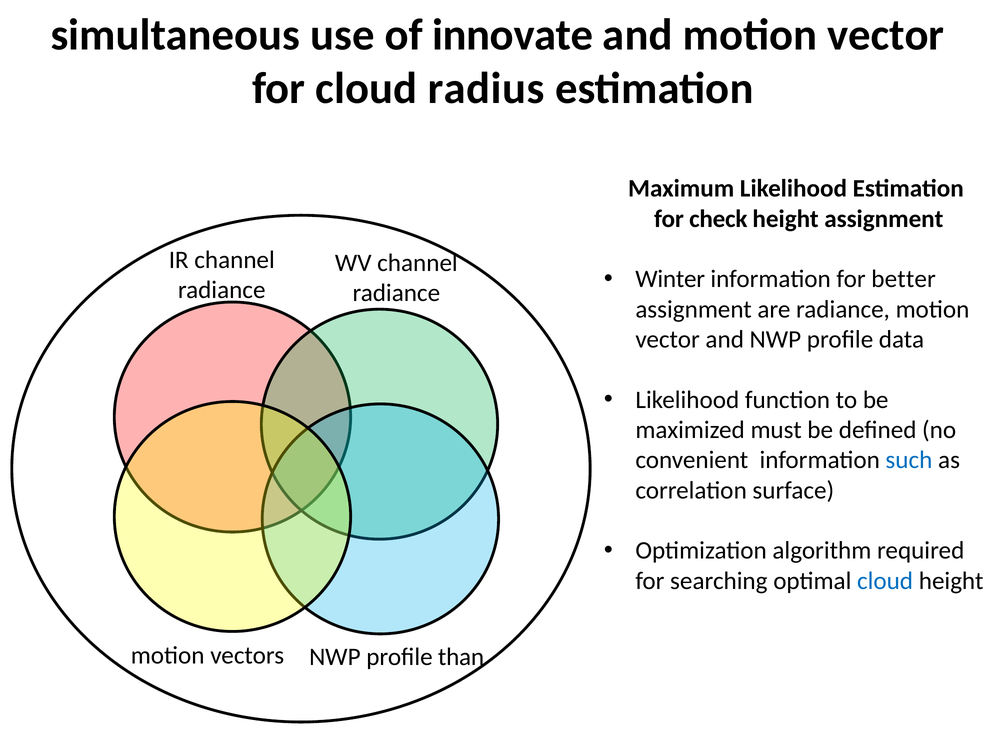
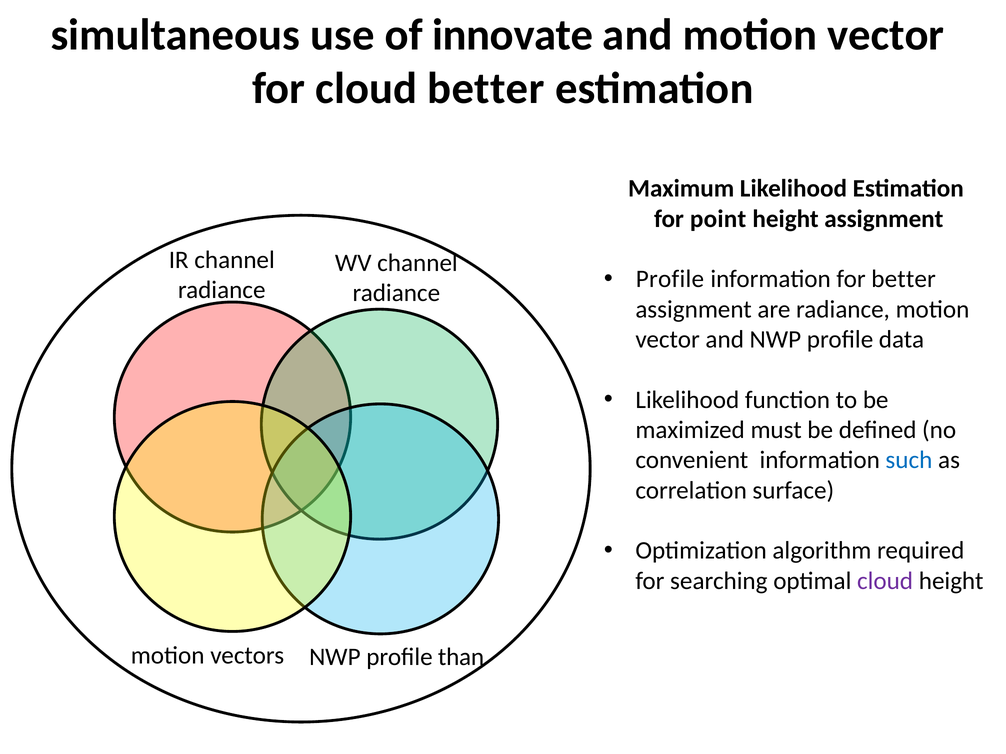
cloud radius: radius -> better
check: check -> point
Winter at (670, 279): Winter -> Profile
cloud at (885, 581) colour: blue -> purple
